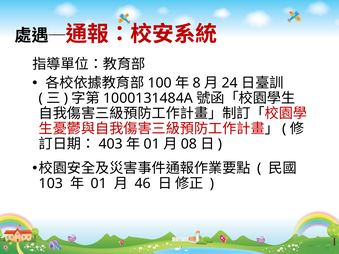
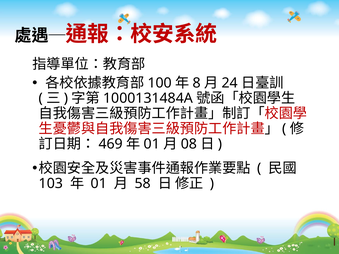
403: 403 -> 469
46: 46 -> 58
